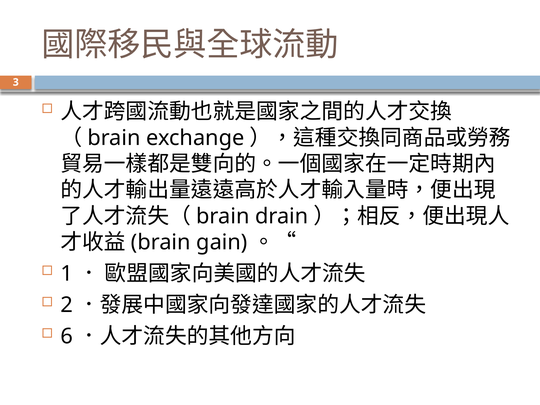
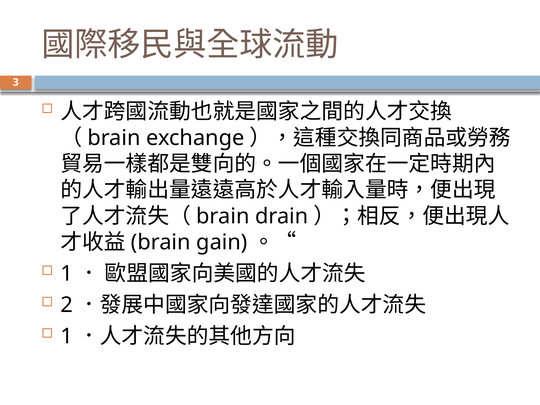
6 at (67, 336): 6 -> 1
